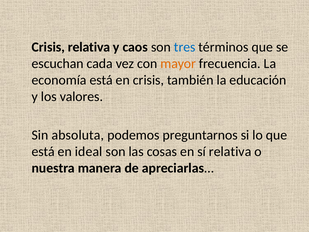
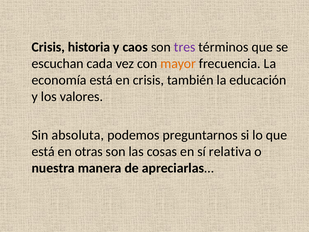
Crisis relativa: relativa -> historia
tres colour: blue -> purple
ideal: ideal -> otras
